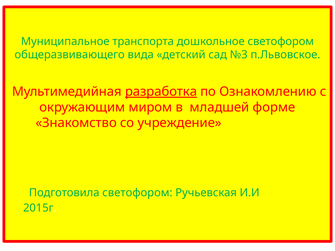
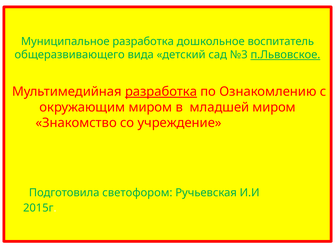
Муниципальное транспорта: транспорта -> разработка
дошкольное светофором: светофором -> воспитатель
п.Львовское underline: none -> present
младшей форме: форме -> миром
